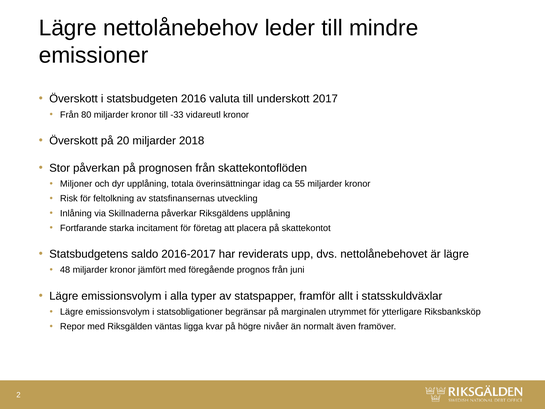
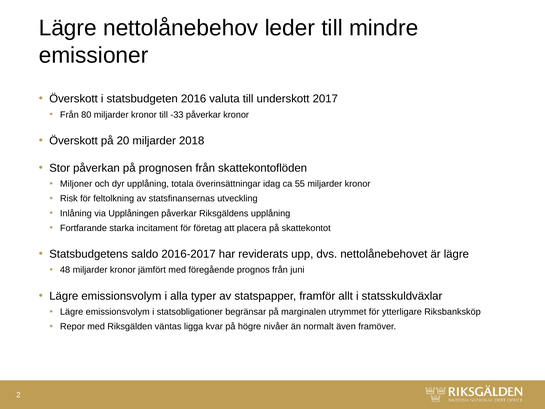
-33 vidareutl: vidareutl -> påverkar
Skillnaderna: Skillnaderna -> Upplåningen
